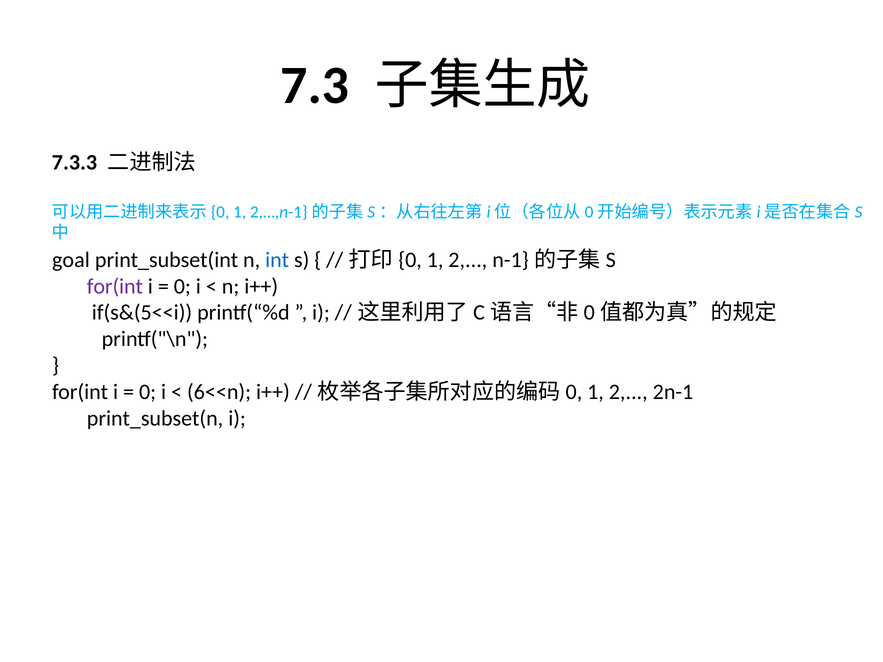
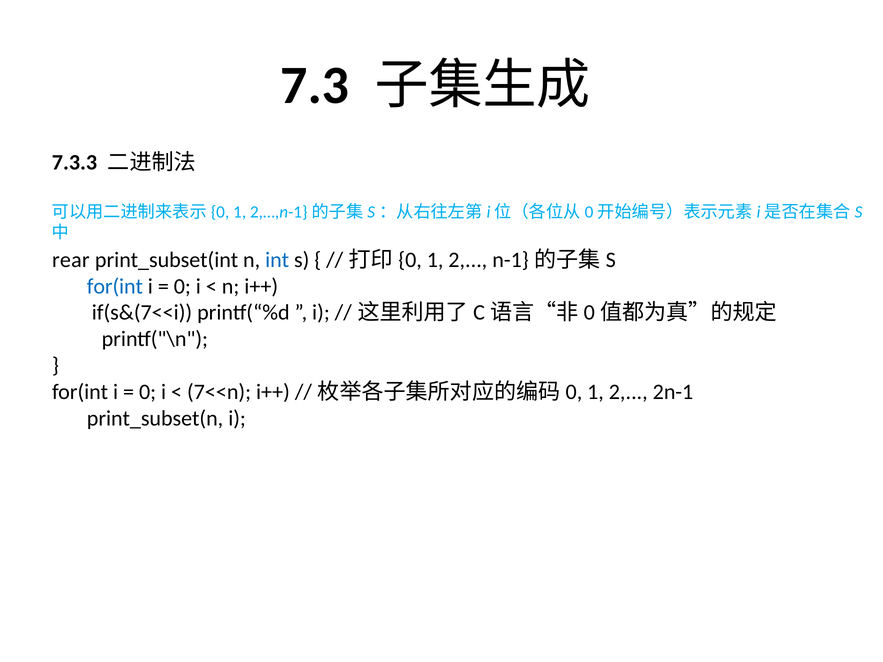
goal: goal -> rear
for(int at (115, 286) colour: purple -> blue
if(s&(5<<i: if(s&(5<<i -> if(s&(7<<i
6<<n: 6<<n -> 7<<n
